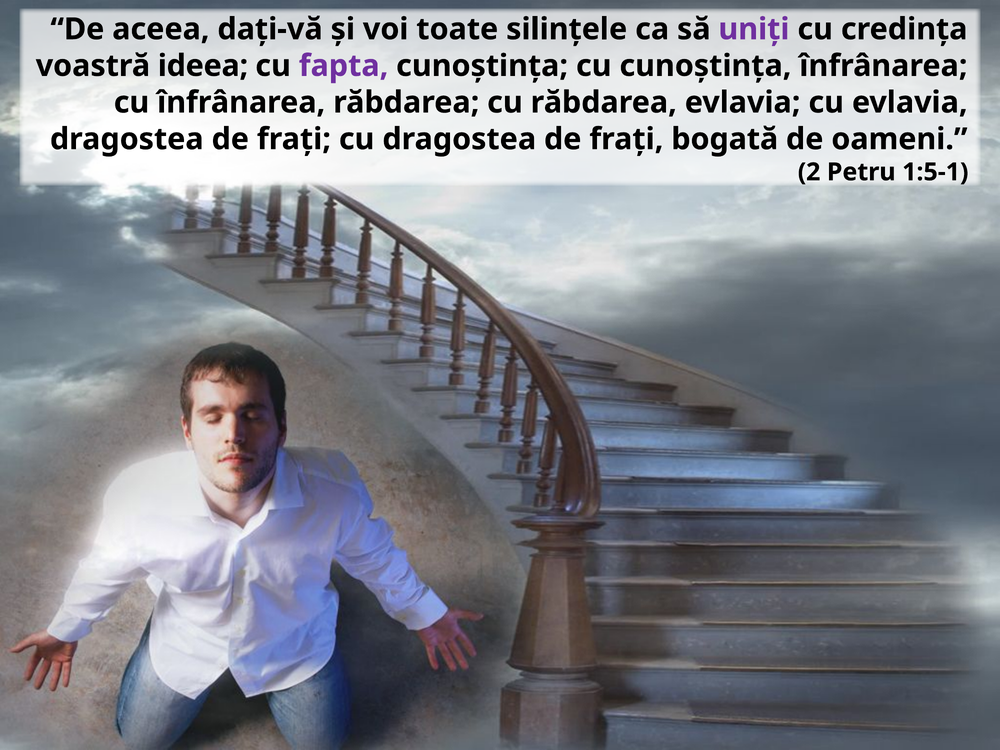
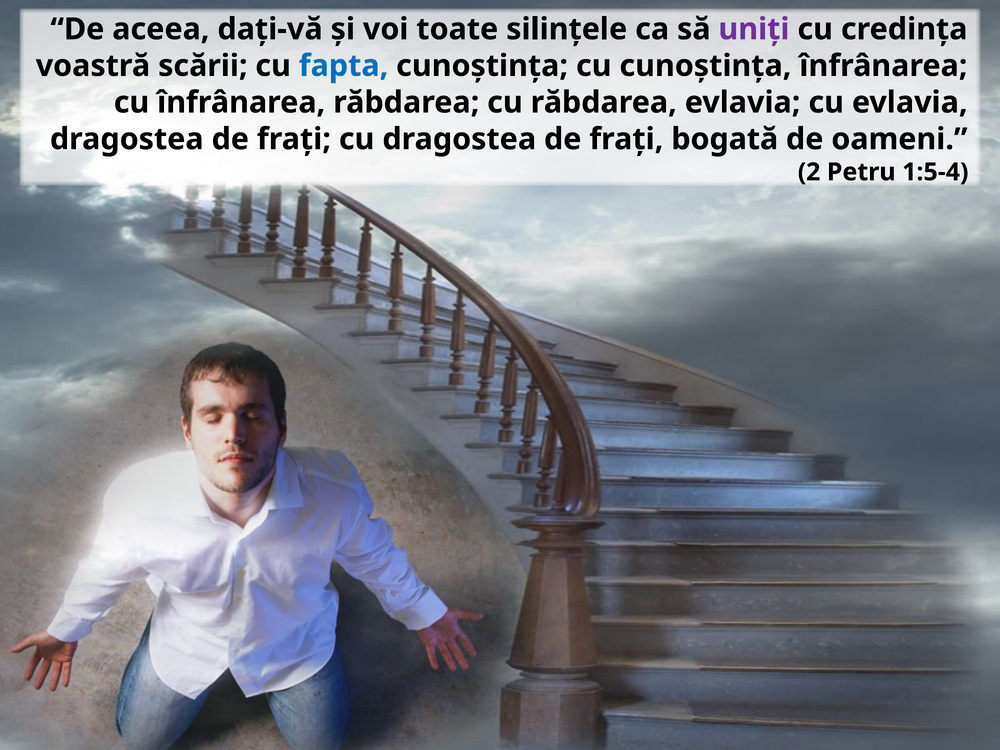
ideea: ideea -> scării
fapta colour: purple -> blue
1:5-1: 1:5-1 -> 1:5-4
